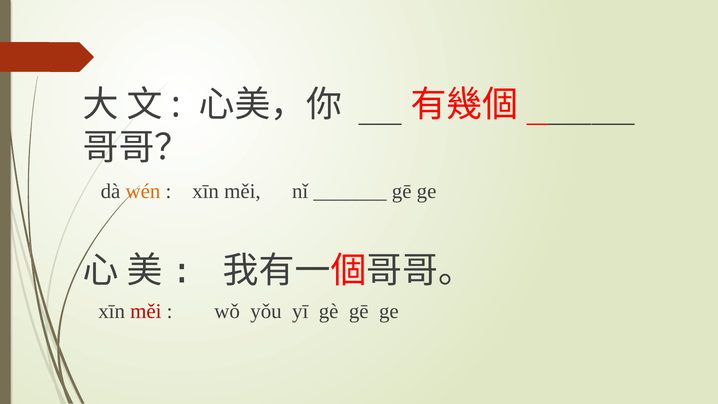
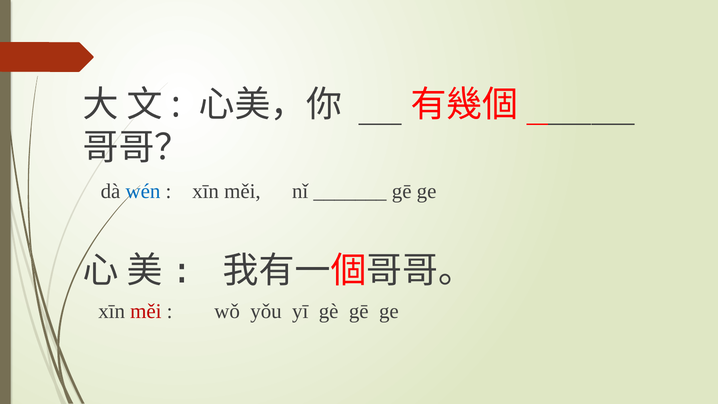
wén colour: orange -> blue
